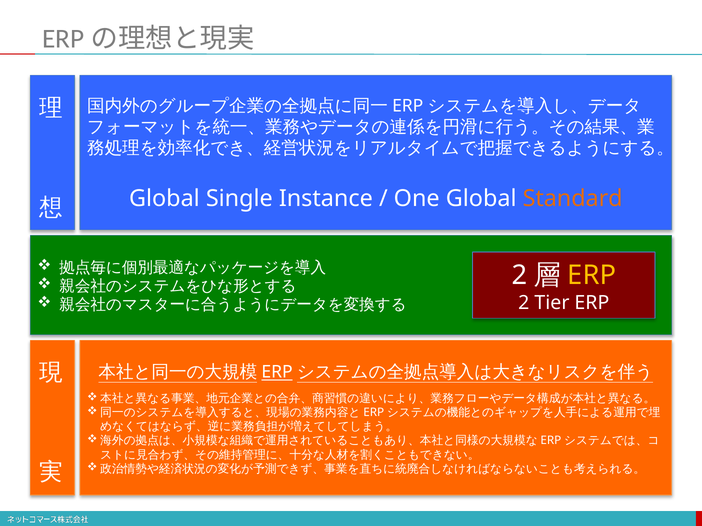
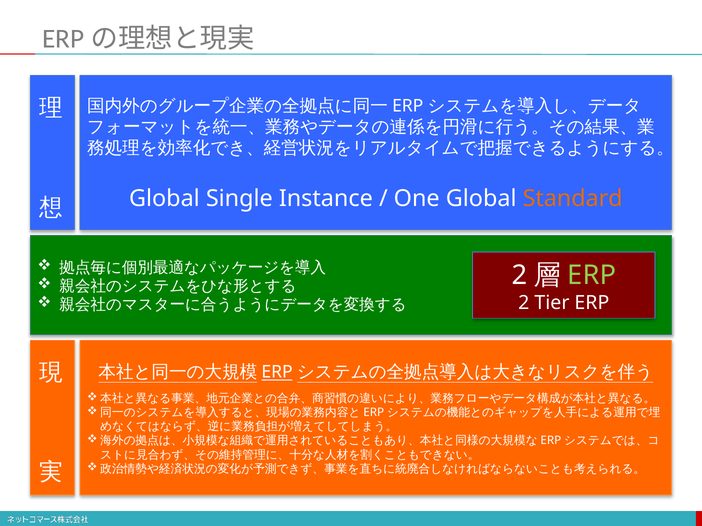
ERP at (592, 276) colour: yellow -> light green
